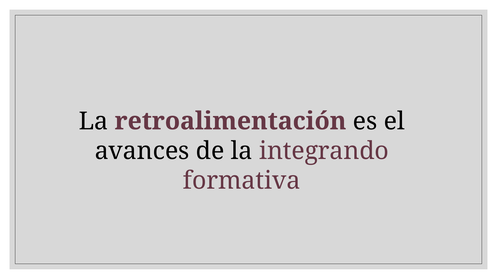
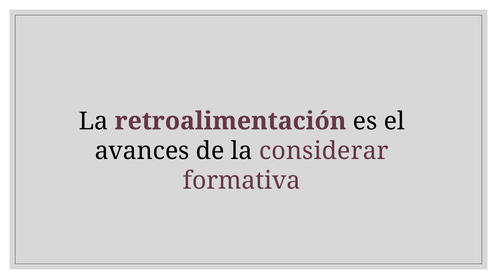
integrando: integrando -> considerar
